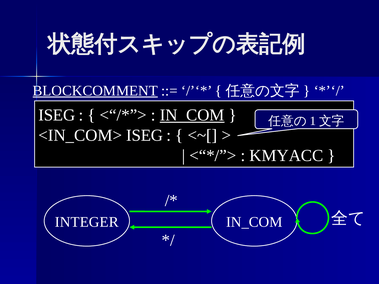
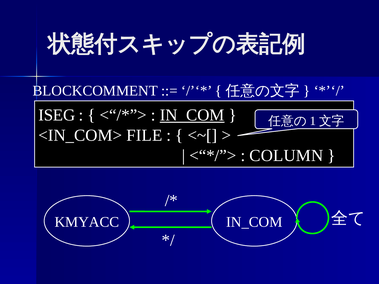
BLOCKCOMMENT underline: present -> none
<IN_COM> ISEG: ISEG -> FILE
KMYACC: KMYACC -> COLUMN
INTEGER: INTEGER -> KMYACC
